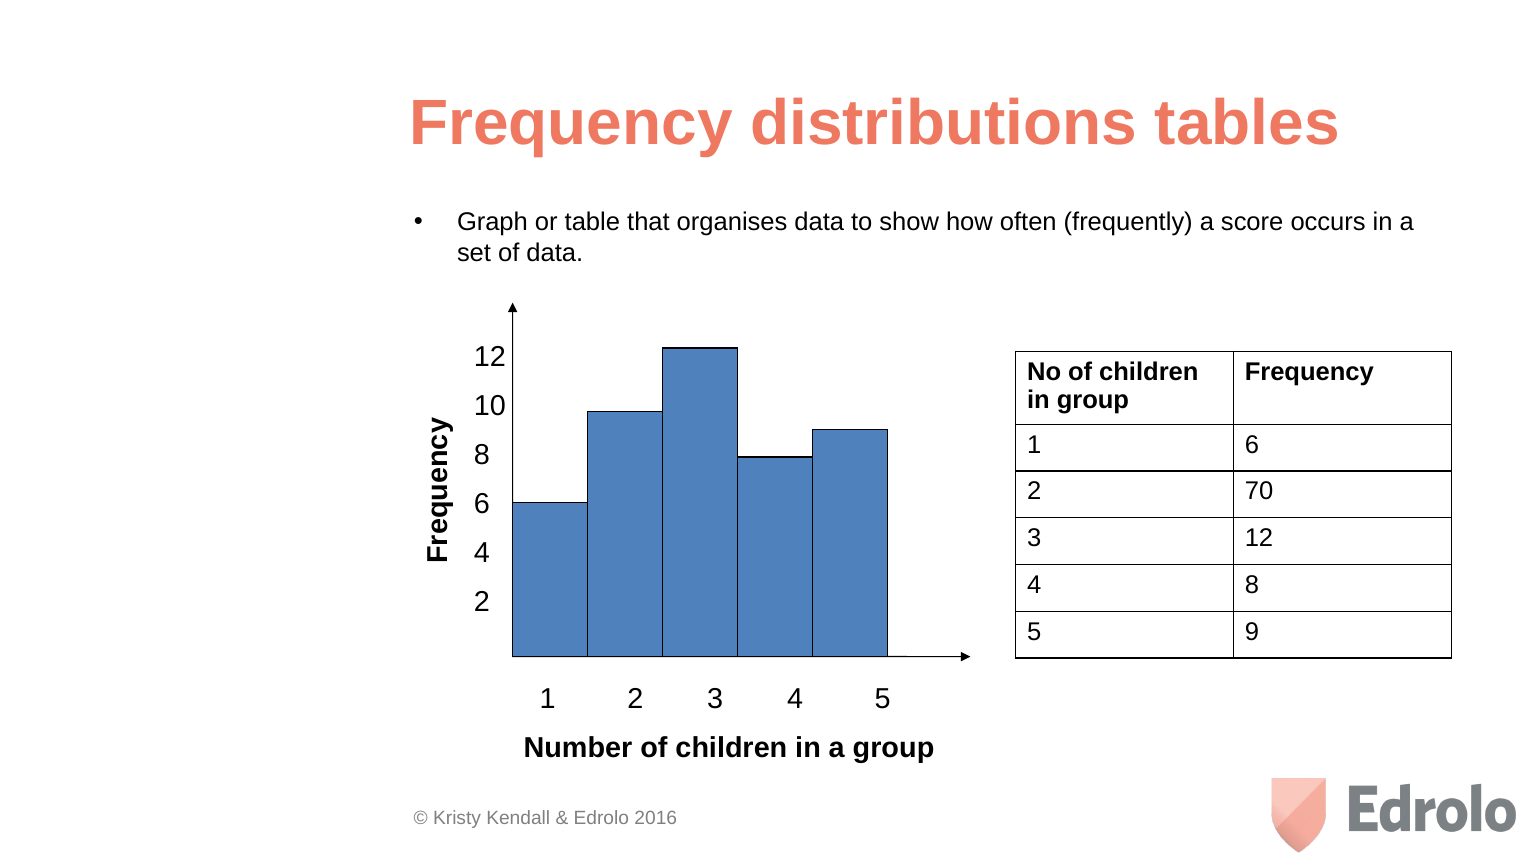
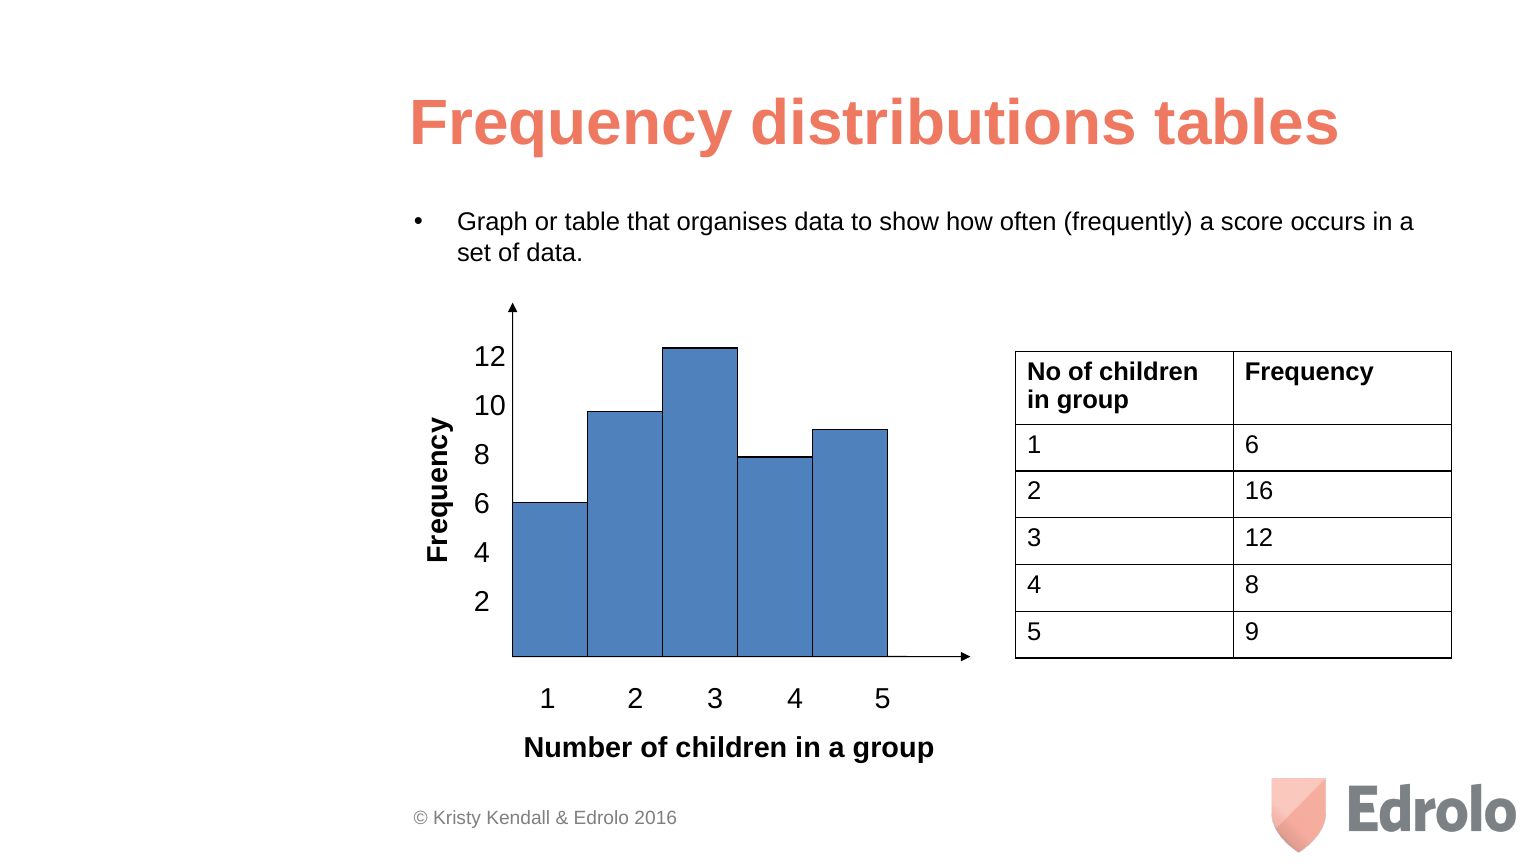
70: 70 -> 16
